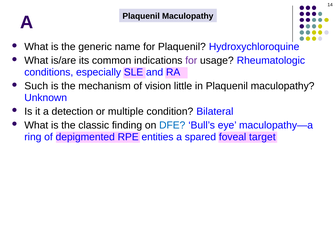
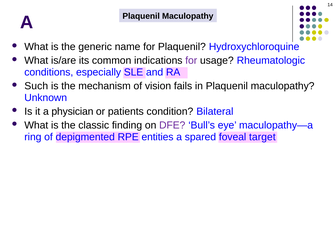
little: little -> fails
detection: detection -> physician
multiple: multiple -> patients
DFE colour: blue -> purple
